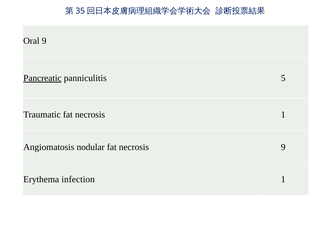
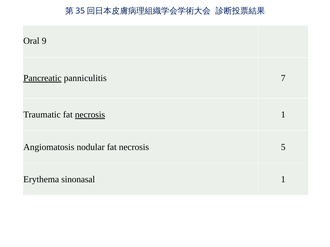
5: 5 -> 7
necrosis at (90, 115) underline: none -> present
necrosis 9: 9 -> 5
infection: infection -> sinonasal
